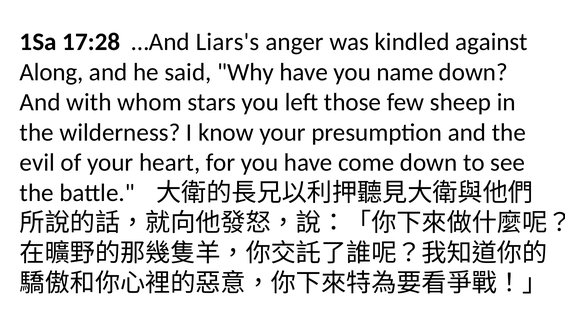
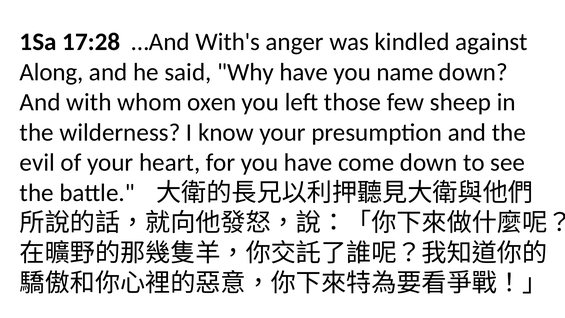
Liars's: Liars's -> With's
stars: stars -> oxen
